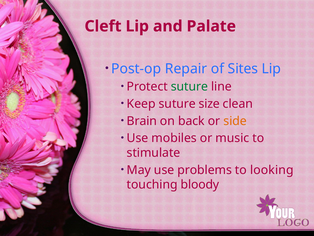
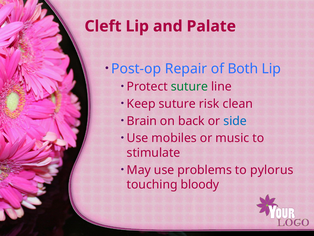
Sites: Sites -> Both
size: size -> risk
side colour: orange -> blue
looking: looking -> pylorus
